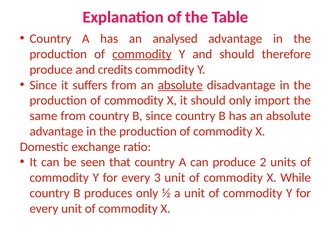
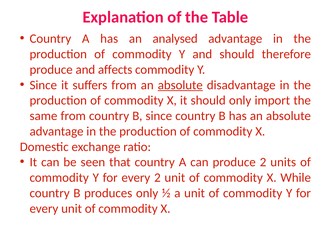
commodity at (142, 54) underline: present -> none
credits: credits -> affects
every 3: 3 -> 2
